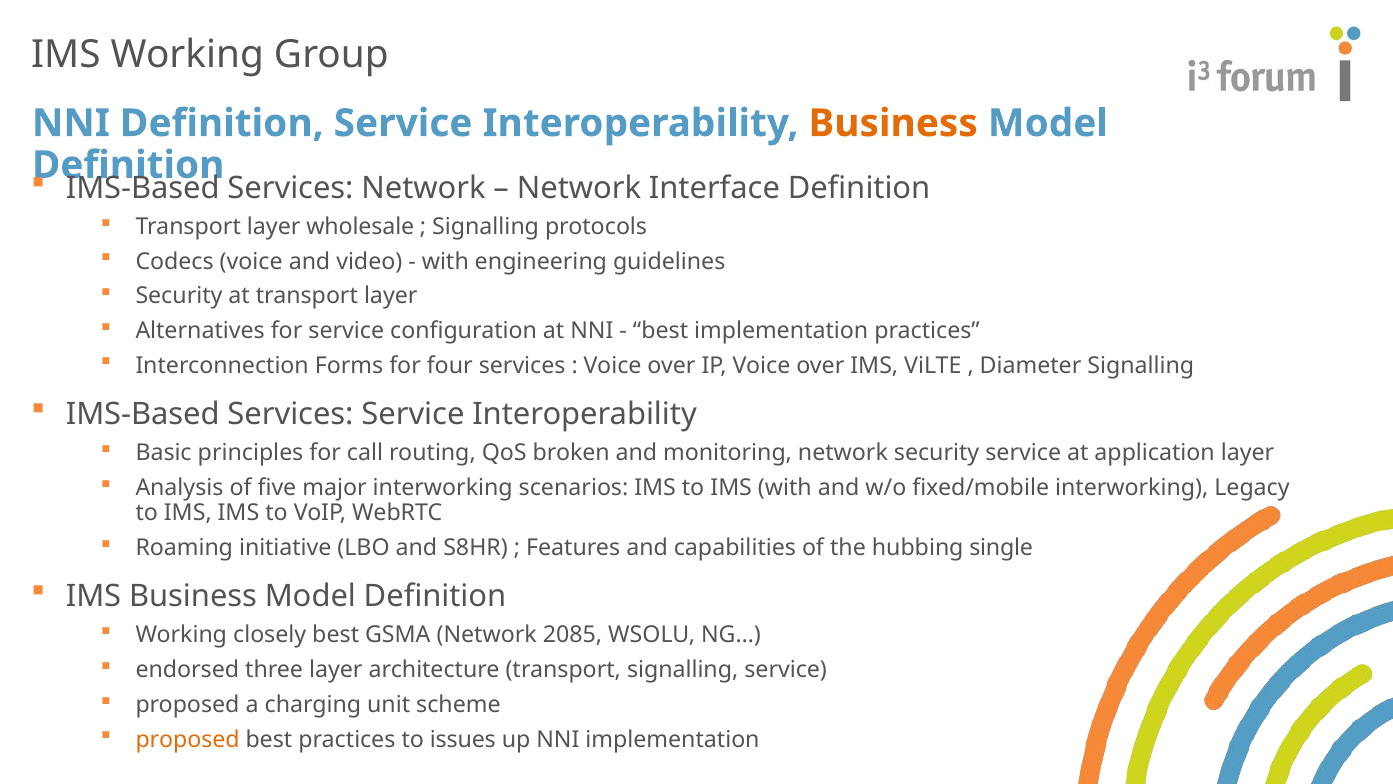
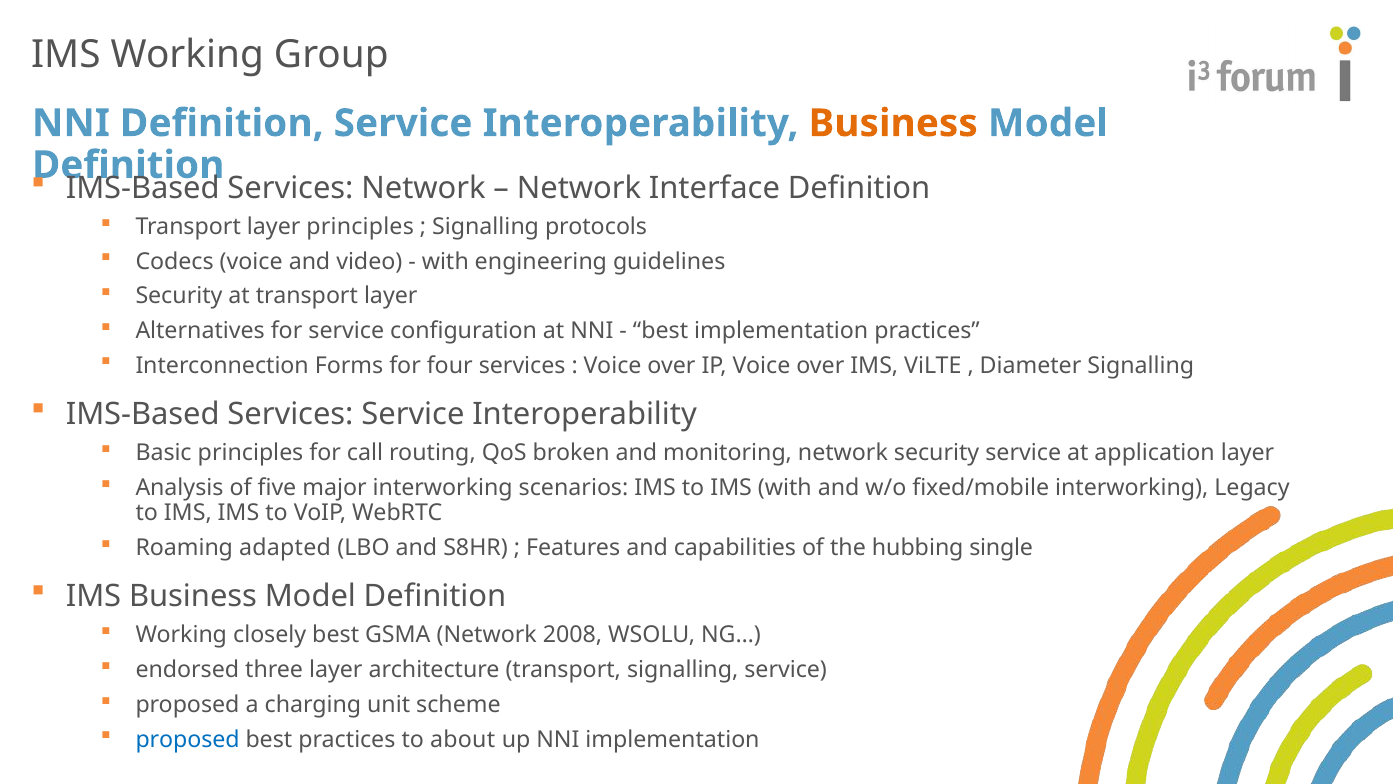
layer wholesale: wholesale -> principles
initiative: initiative -> adapted
2085: 2085 -> 2008
proposed at (188, 739) colour: orange -> blue
issues: issues -> about
